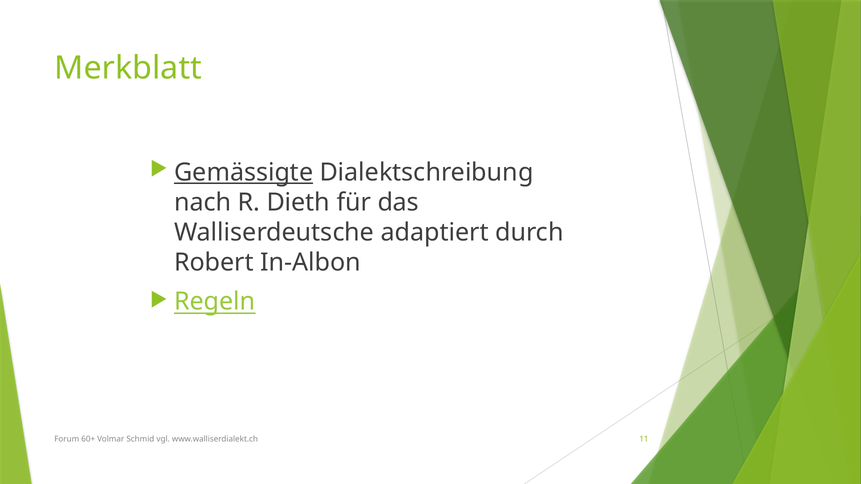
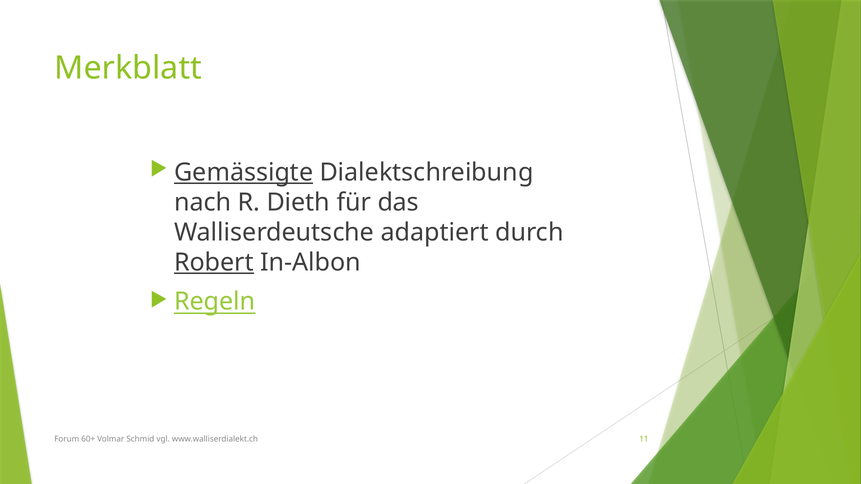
Robert underline: none -> present
